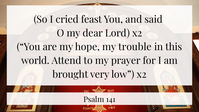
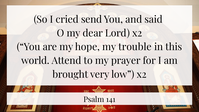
feast: feast -> send
